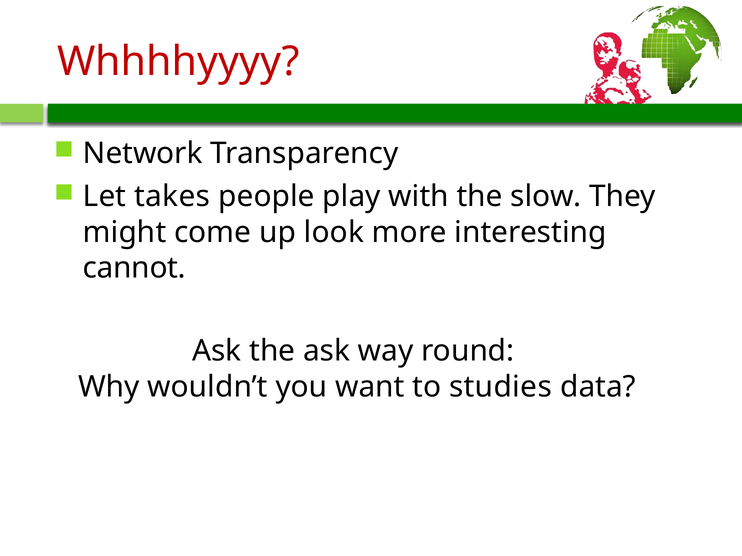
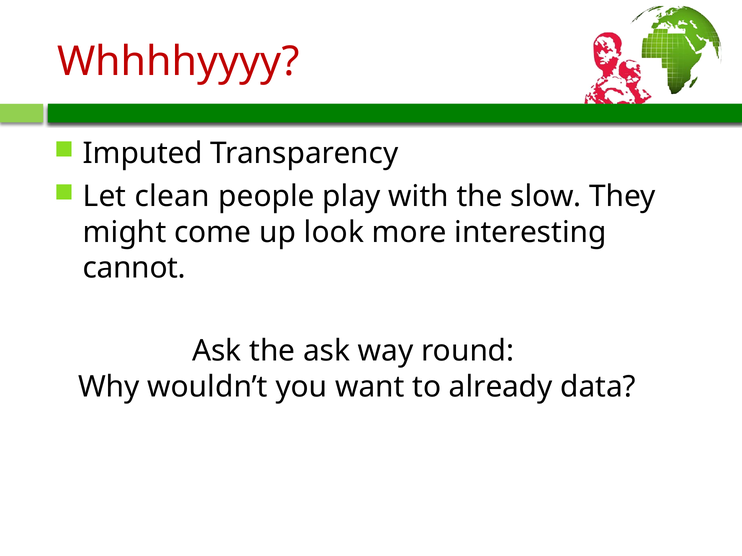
Network: Network -> Imputed
takes: takes -> clean
studies: studies -> already
